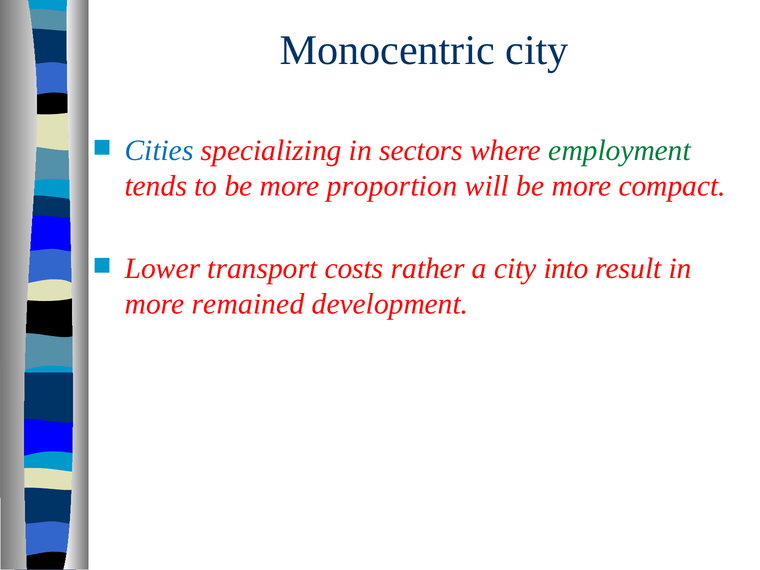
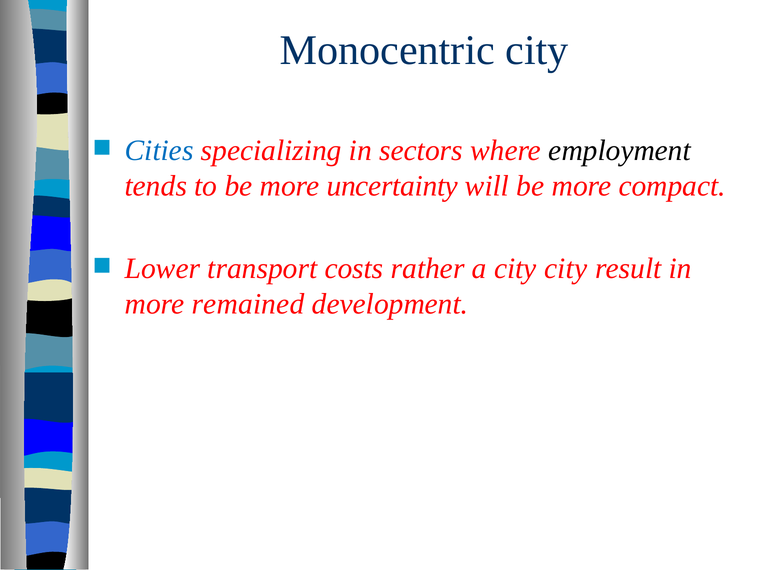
employment colour: green -> black
proportion: proportion -> uncertainty
city into: into -> city
